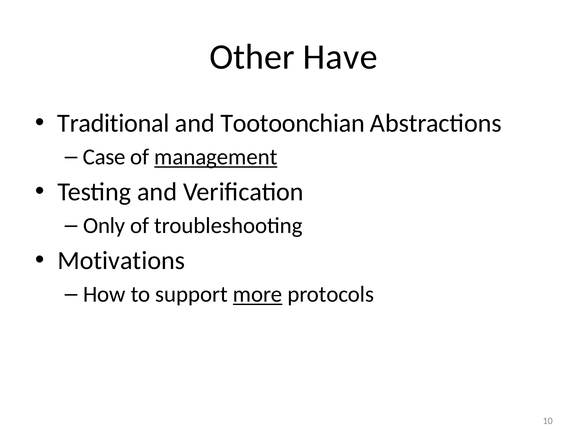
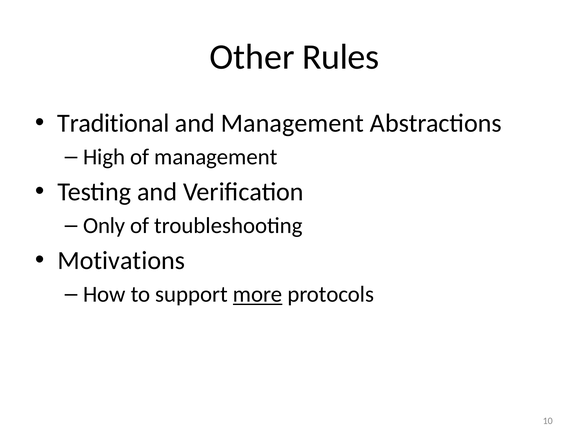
Have: Have -> Rules
and Tootoonchian: Tootoonchian -> Management
Case: Case -> High
management at (216, 157) underline: present -> none
